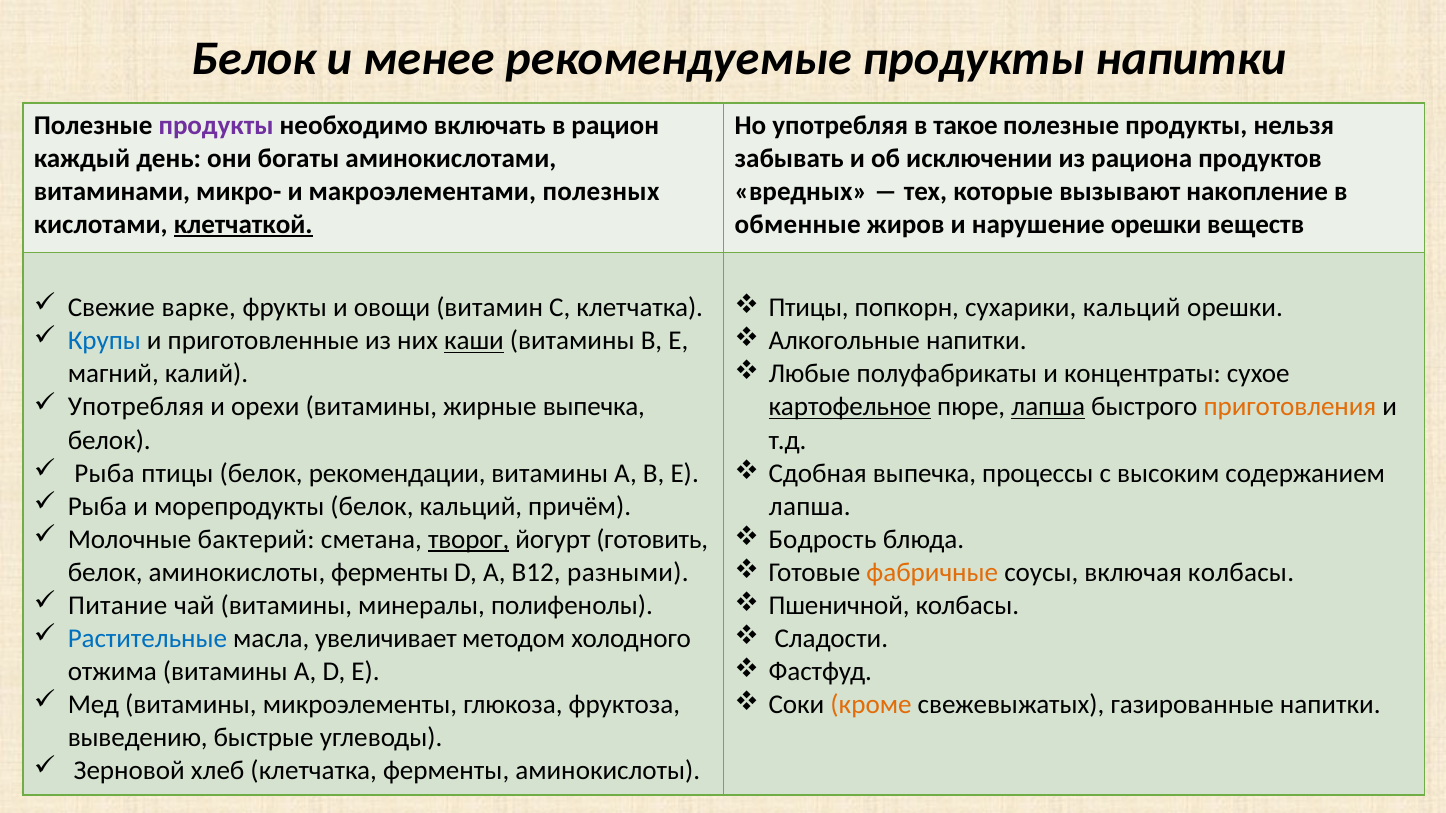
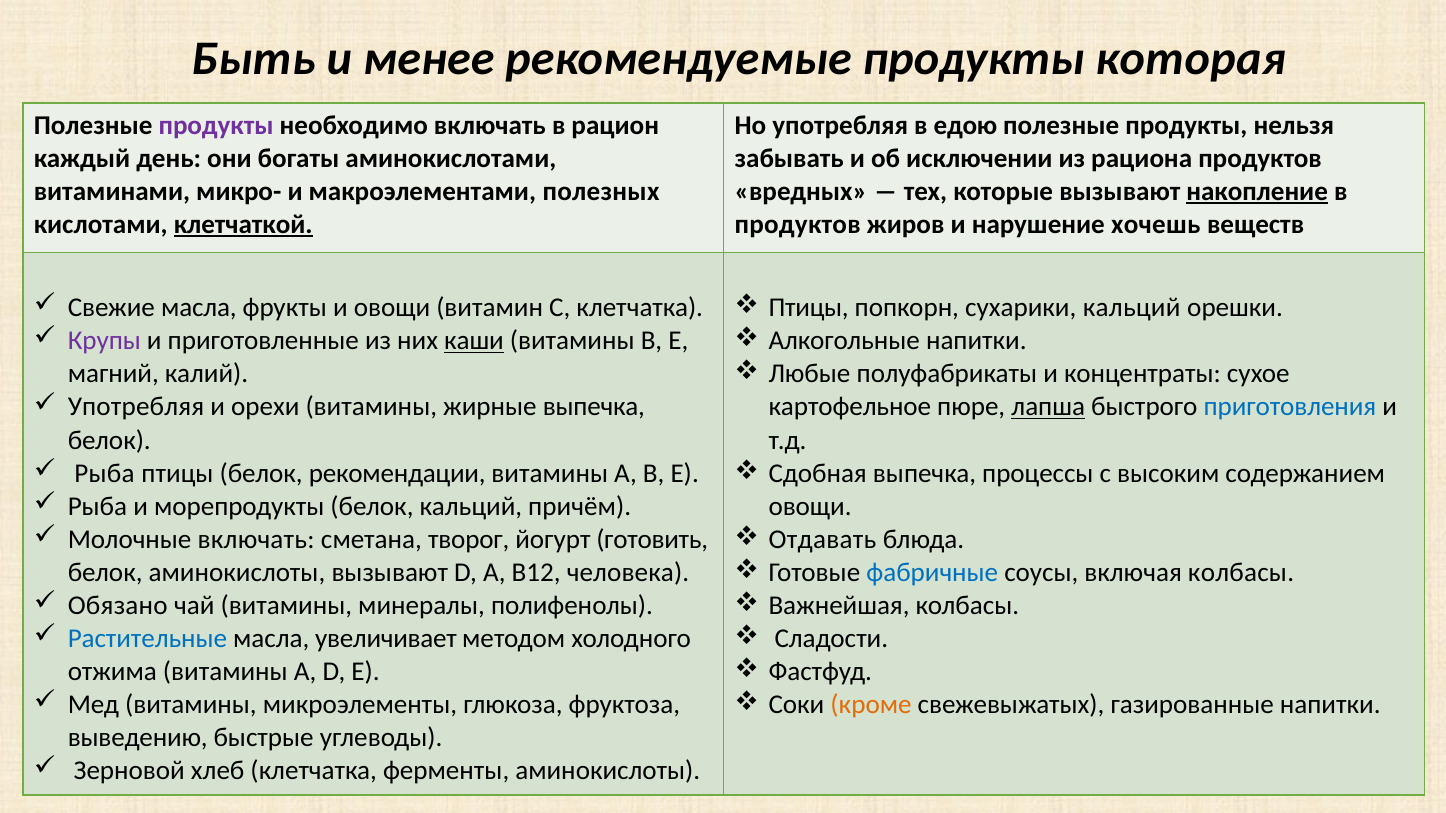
Белок at (254, 59): Белок -> Быть
продукты напитки: напитки -> которая
такое: такое -> едою
накопление underline: none -> present
обменные at (798, 225): обменные -> продуктов
нарушение орешки: орешки -> хочешь
Свежие варке: варке -> масла
Крупы colour: blue -> purple
картофельное underline: present -> none
приготовления colour: orange -> blue
лапша at (810, 506): лапша -> овощи
Молочные бактерий: бактерий -> включать
творог underline: present -> none
Бодрость: Бодрость -> Отдавать
фабричные colour: orange -> blue
аминокислоты ферменты: ферменты -> вызывают
разными: разными -> человека
Питание: Питание -> Обязано
Пшеничной: Пшеничной -> Важнейшая
